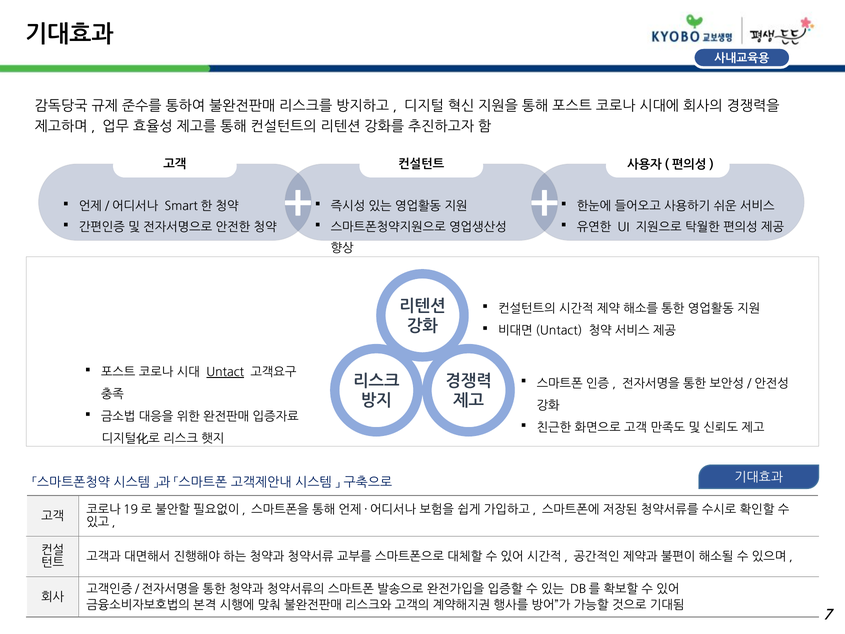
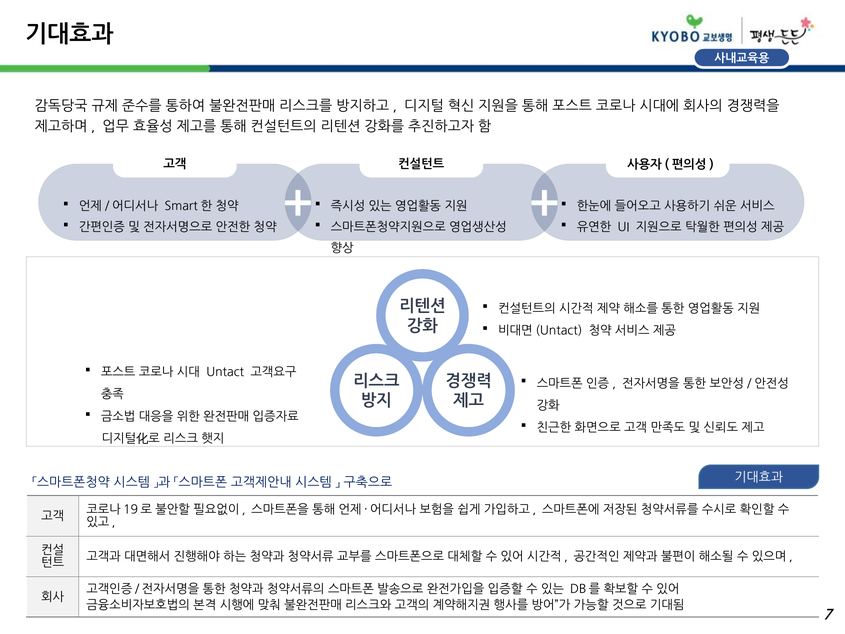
Untact underline: present -> none
